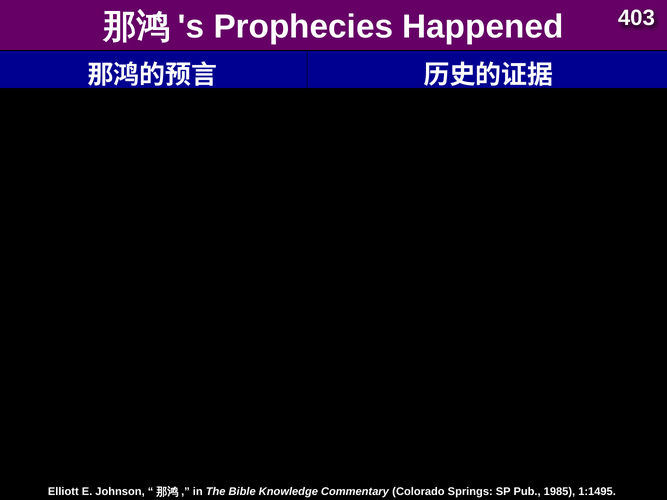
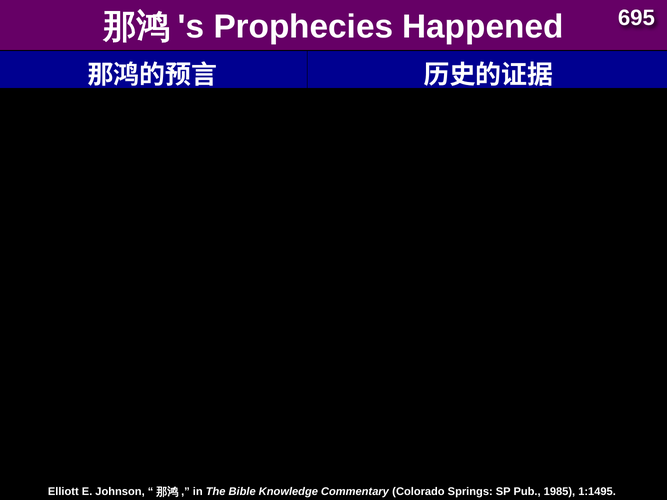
403: 403 -> 695
